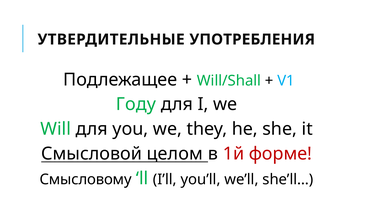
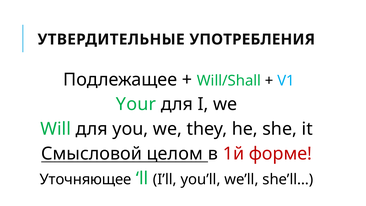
Году: Году -> Your
Смысловому: Смысловому -> Уточняющее
